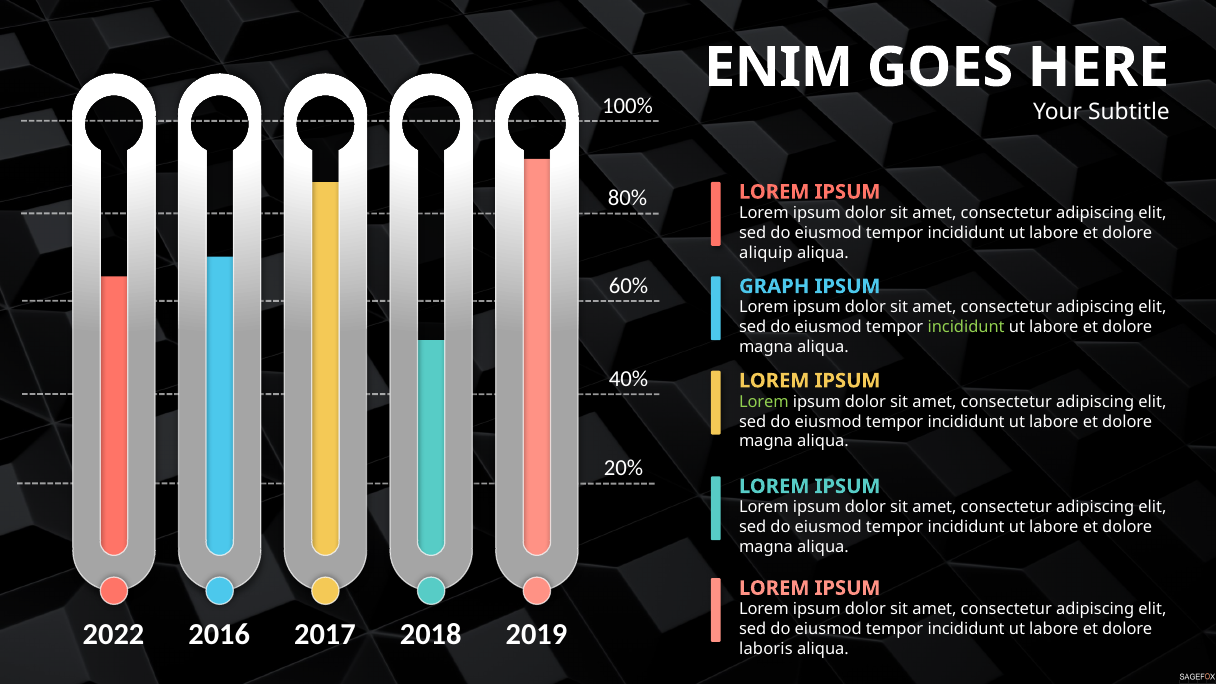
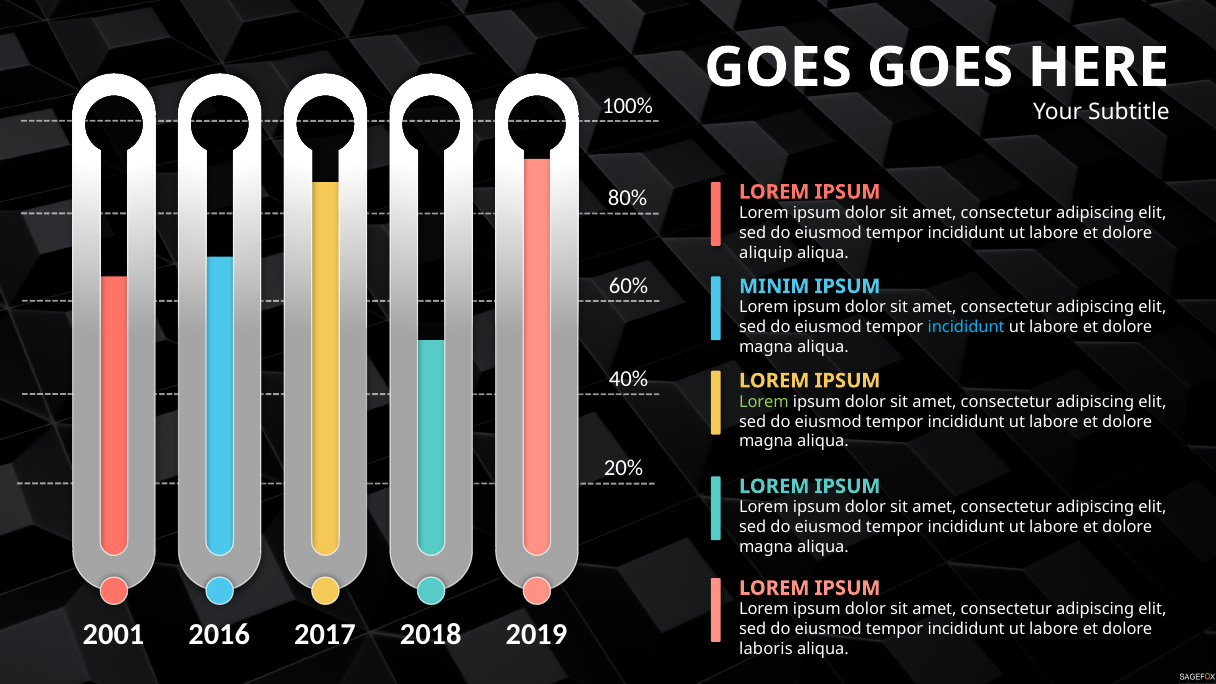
ENIM at (779, 68): ENIM -> GOES
GRAPH: GRAPH -> MINIM
incididunt at (966, 327) colour: light green -> light blue
2022: 2022 -> 2001
